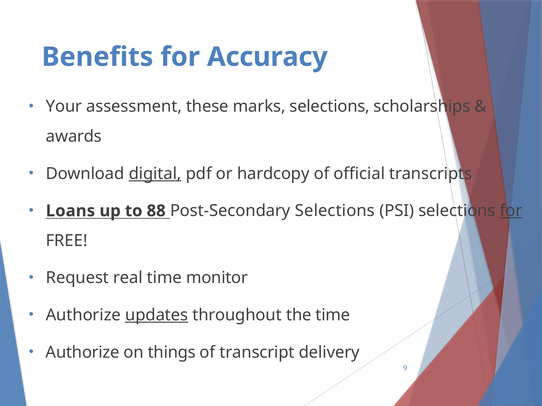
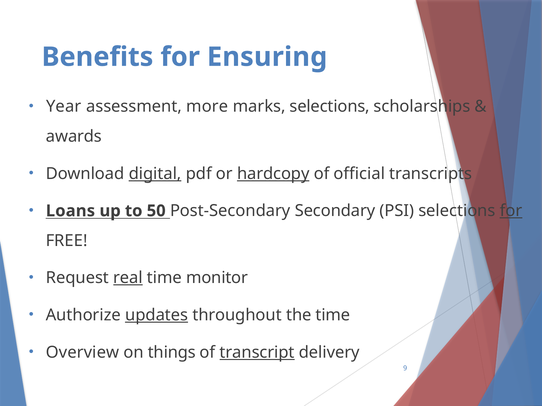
Accuracy: Accuracy -> Ensuring
Your: Your -> Year
these: these -> more
hardcopy underline: none -> present
88: 88 -> 50
Post-Secondary Selections: Selections -> Secondary
real underline: none -> present
Authorize at (83, 353): Authorize -> Overview
transcript underline: none -> present
